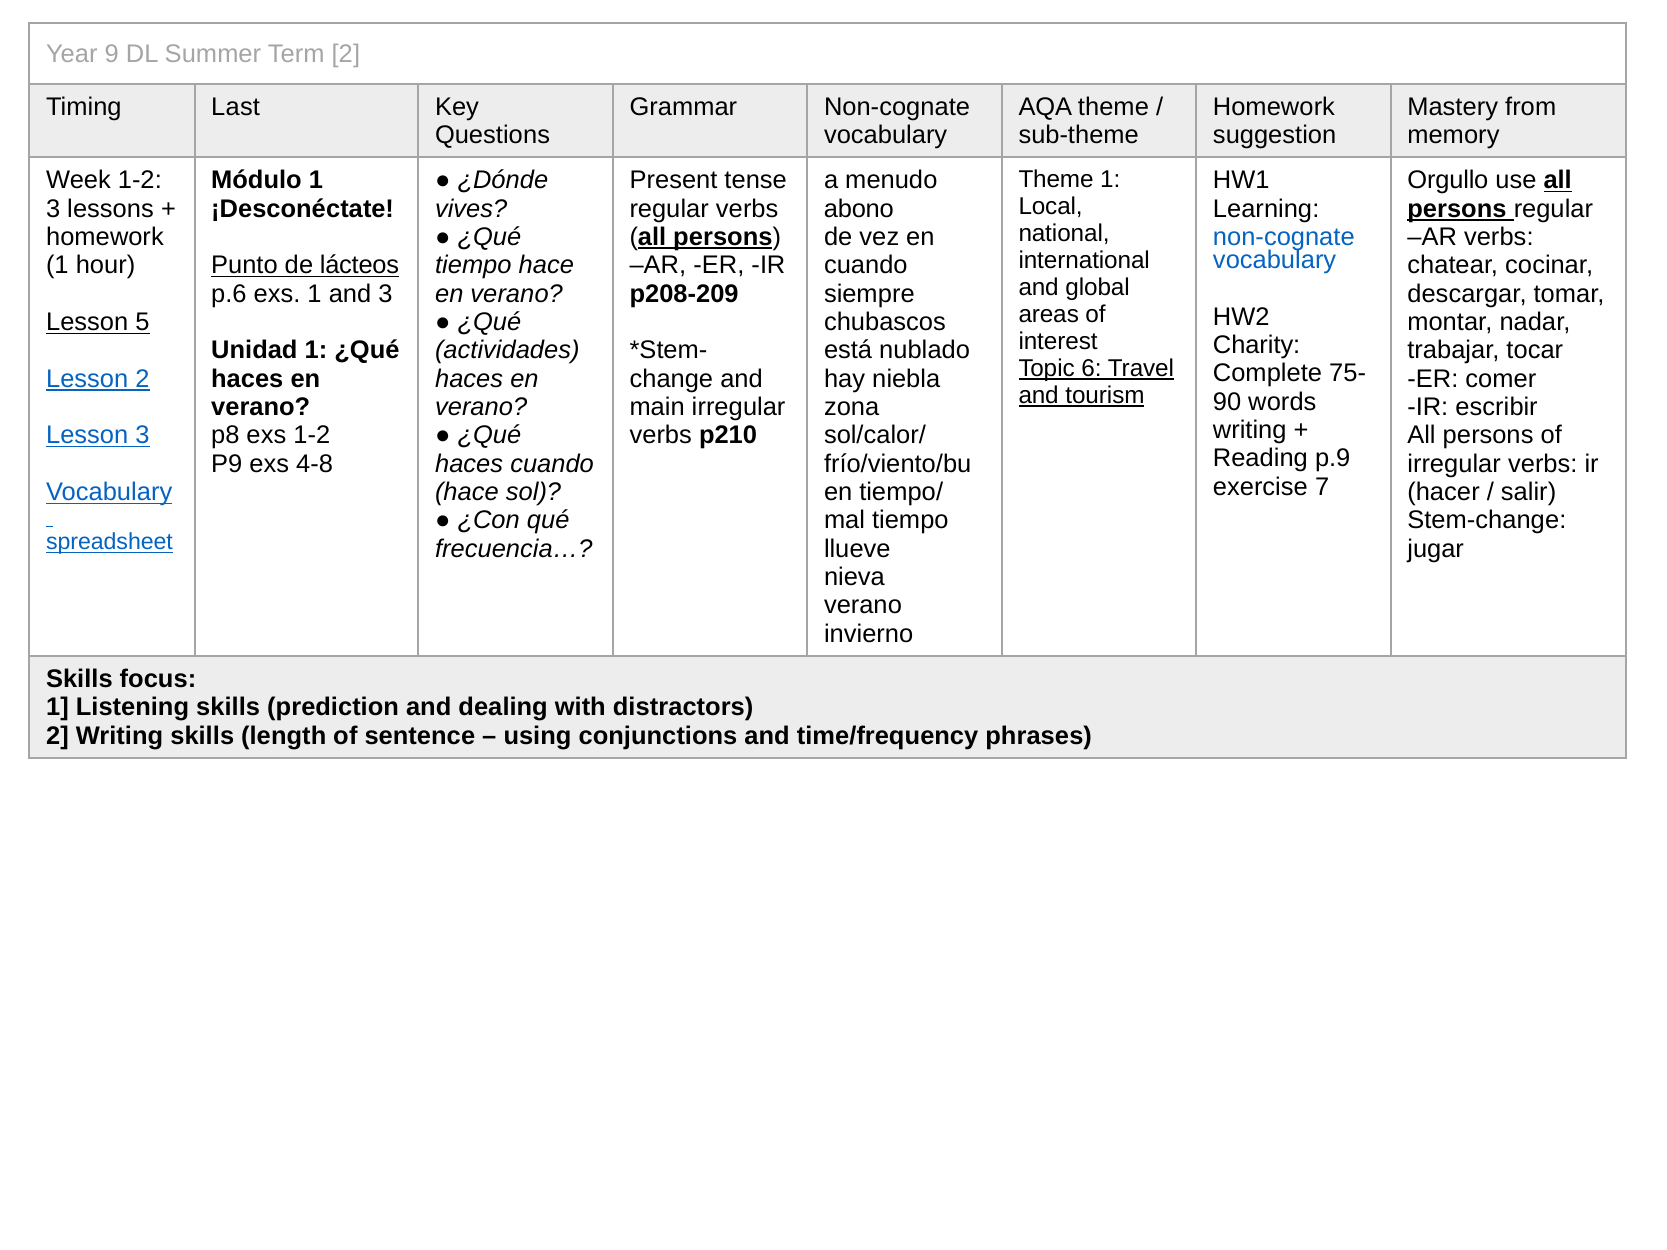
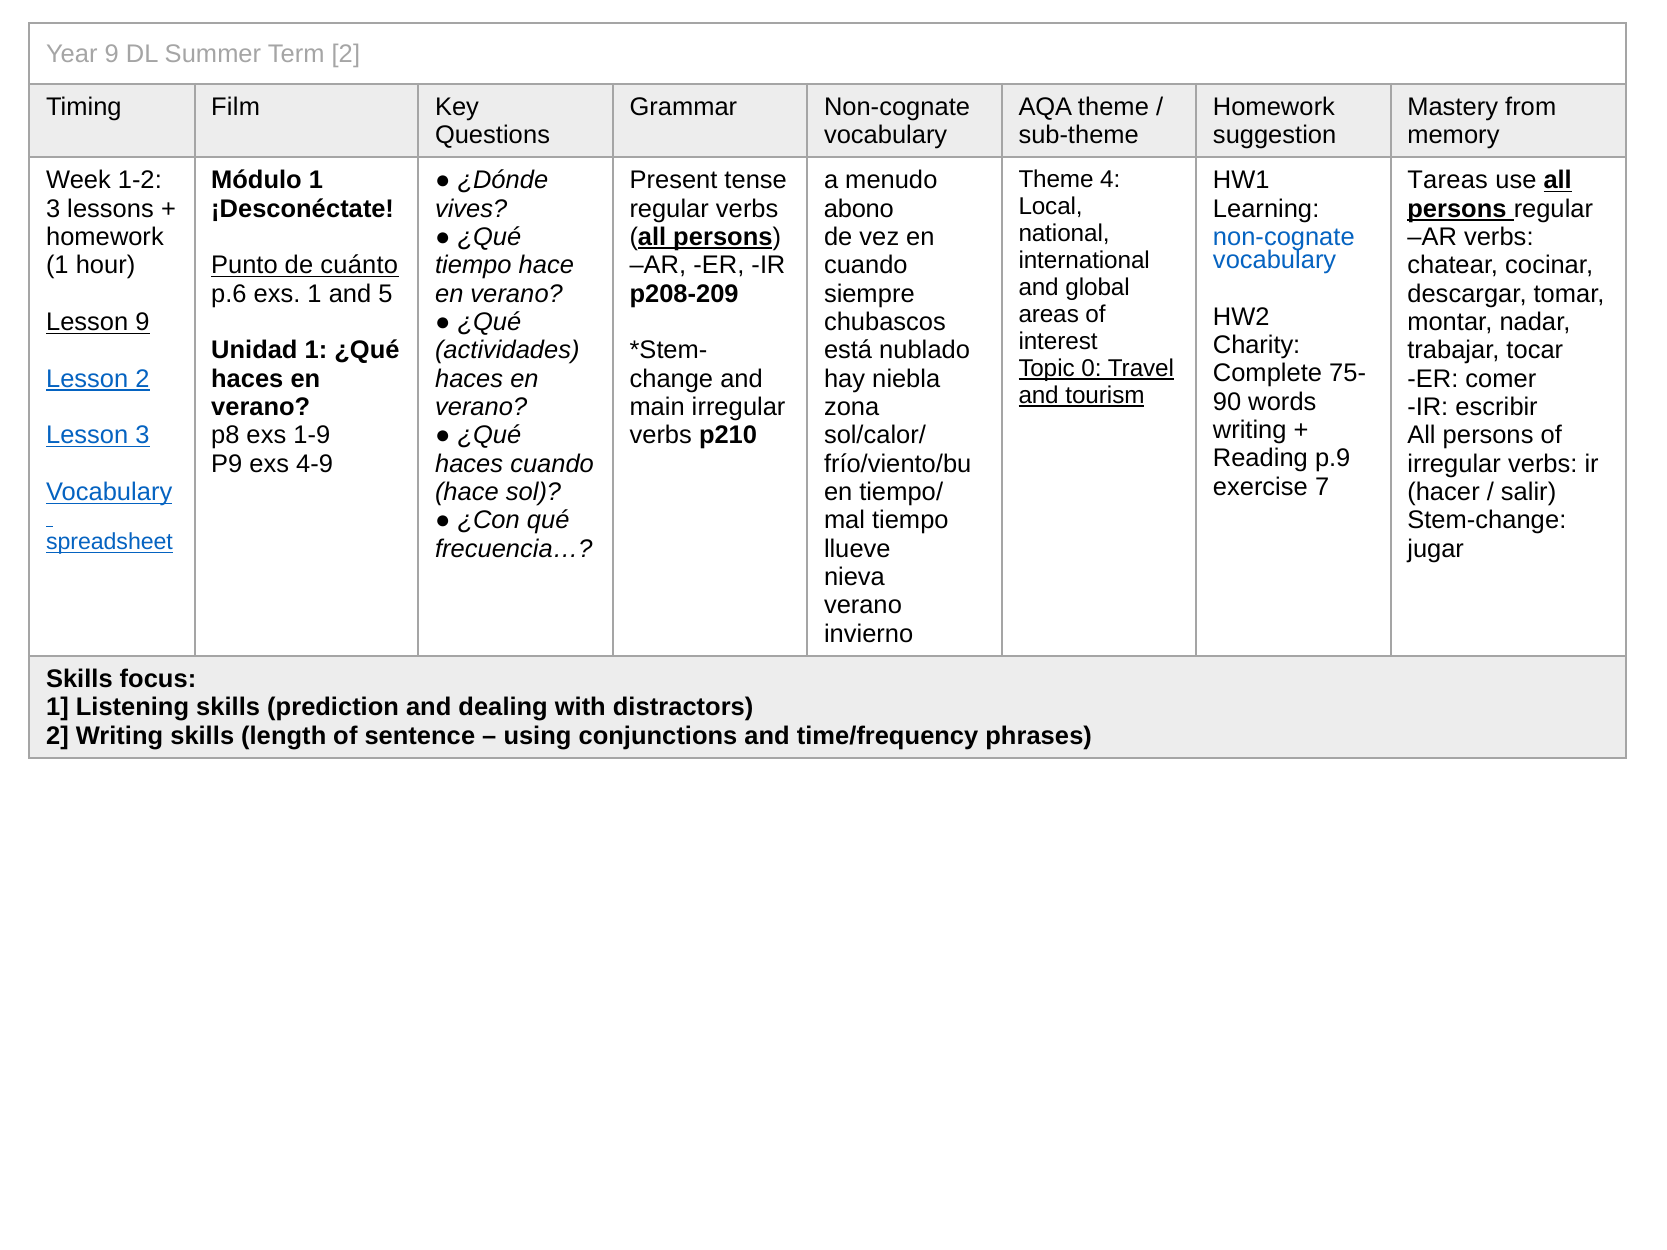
Last: Last -> Film
Theme 1: 1 -> 4
Orgullo: Orgullo -> Tareas
lácteos: lácteos -> cuánto
and 3: 3 -> 5
Lesson 5: 5 -> 9
6: 6 -> 0
exs 1-2: 1-2 -> 1-9
4-8: 4-8 -> 4-9
